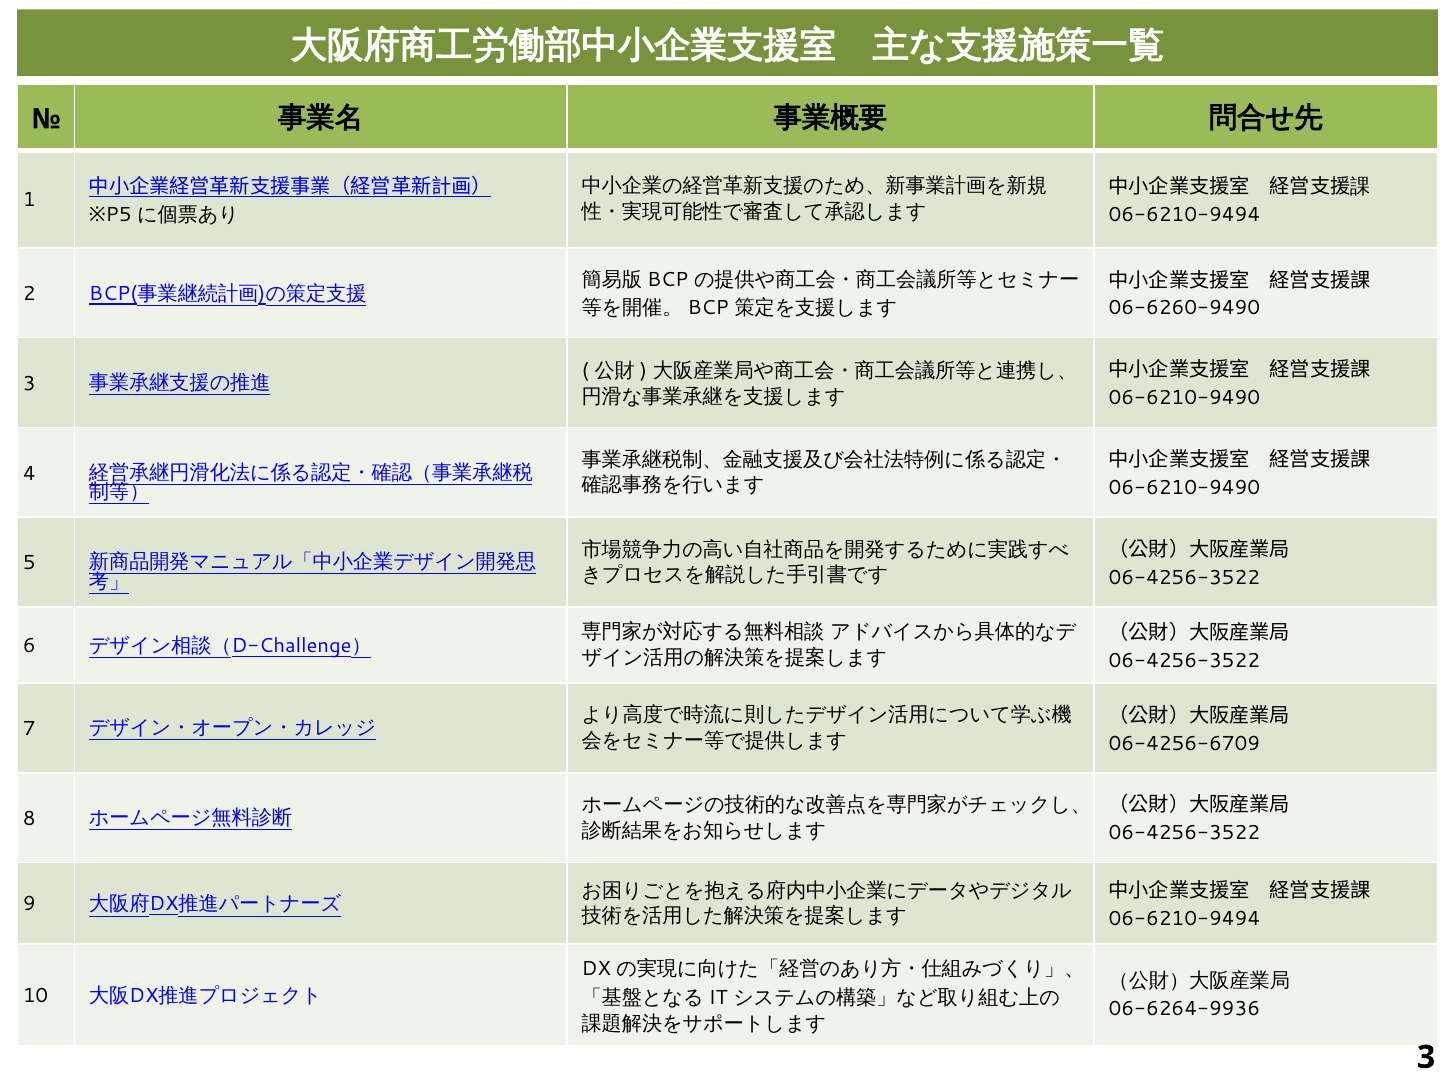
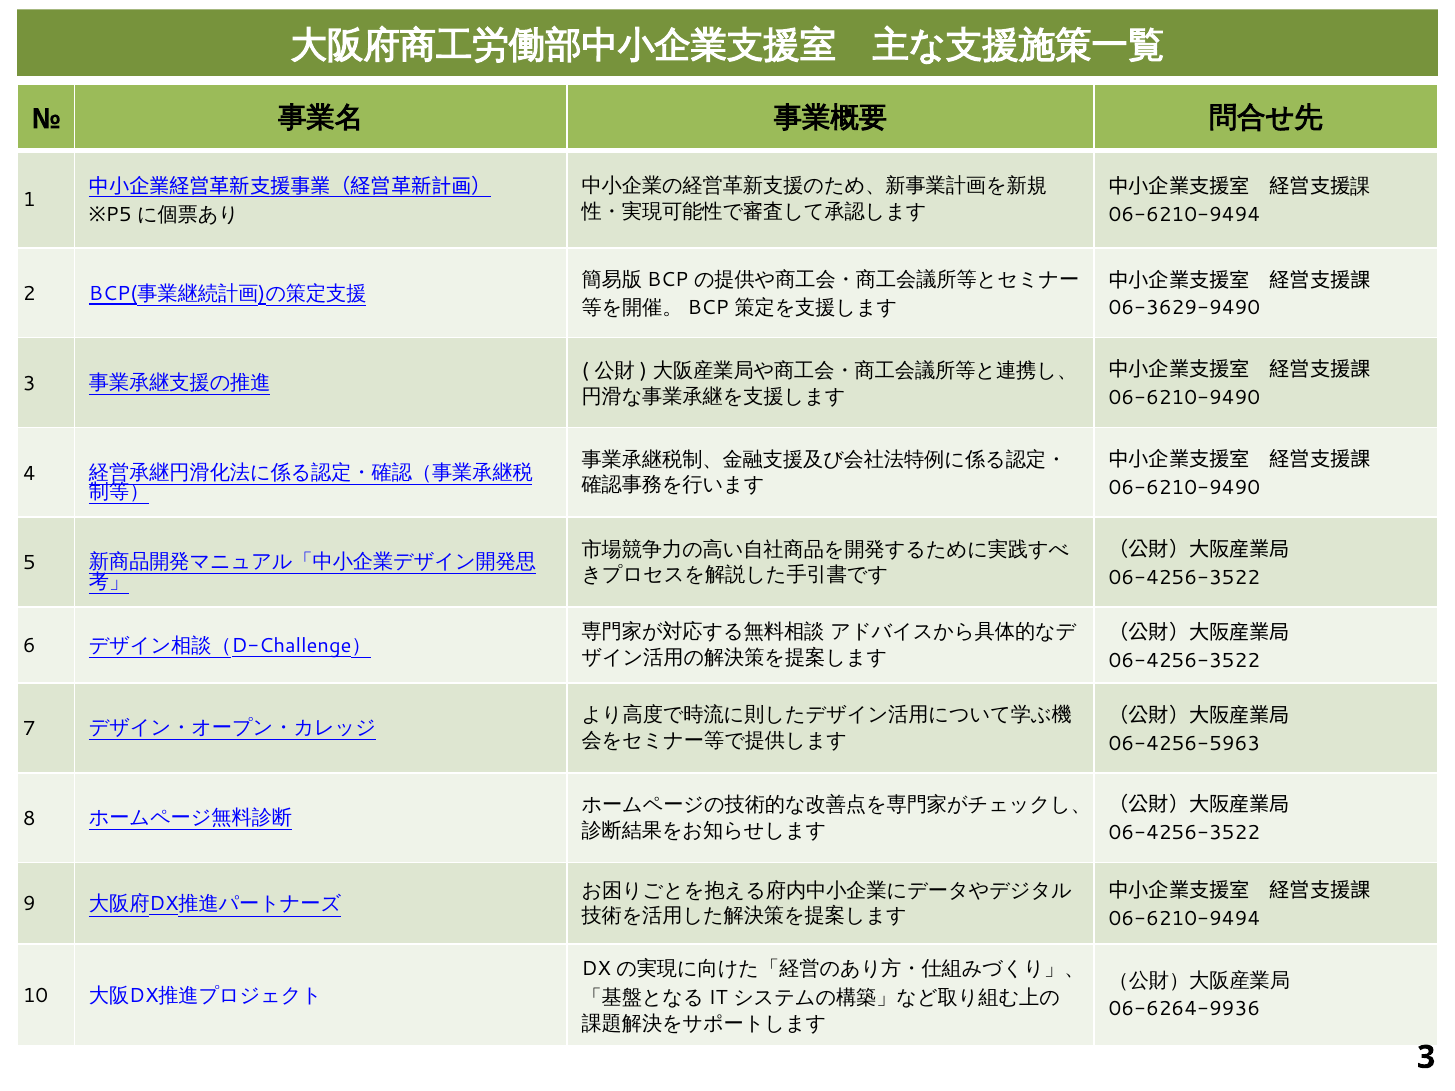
06-6260-9490: 06-6260-9490 -> 06-3629-9490
06-4256-6709: 06-4256-6709 -> 06-4256-5963
